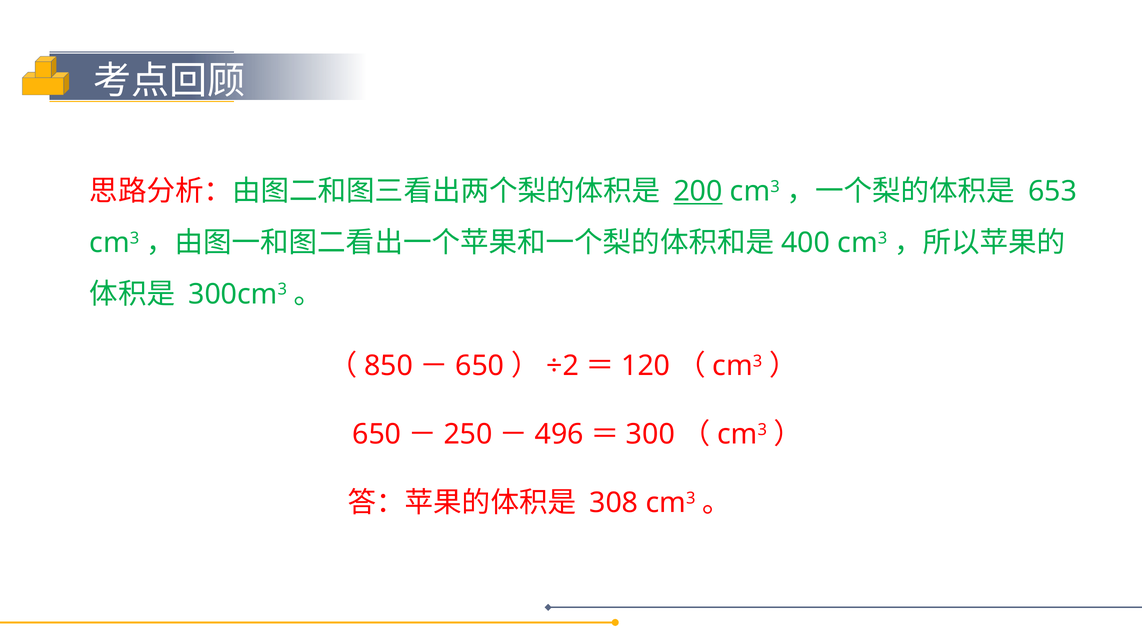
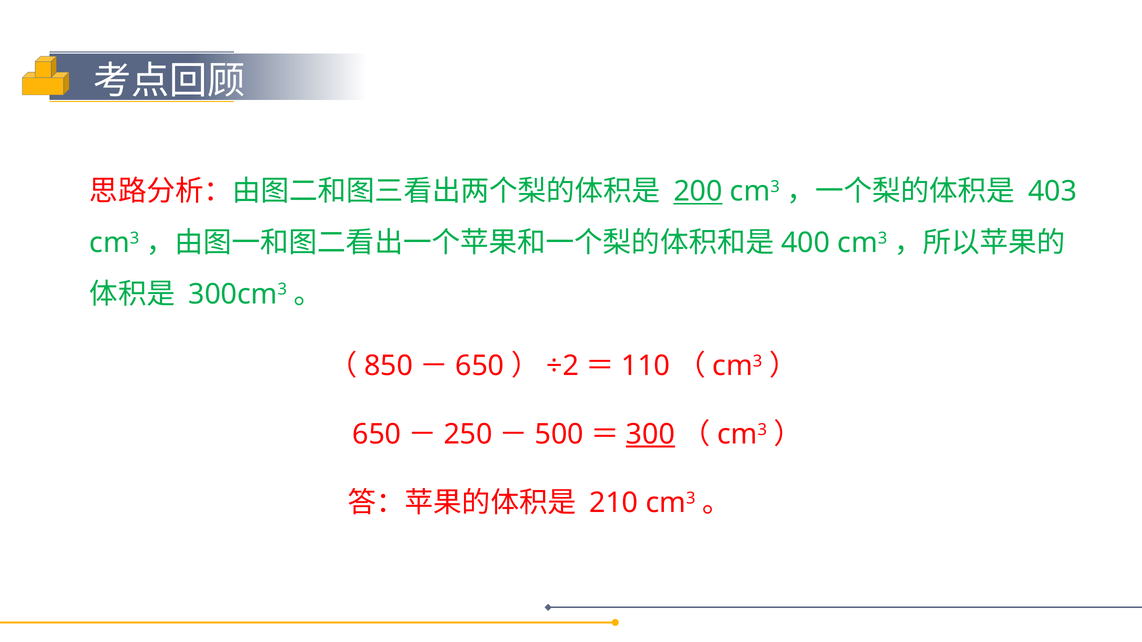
653: 653 -> 403
120: 120 -> 110
496: 496 -> 500
300 underline: none -> present
308: 308 -> 210
